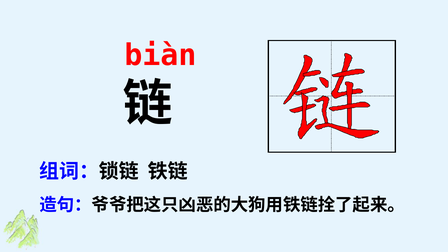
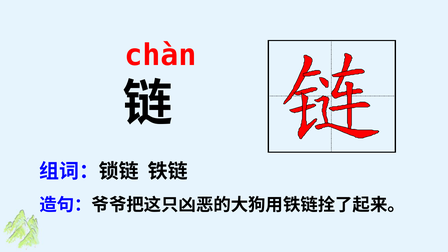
biàn: biàn -> chàn
